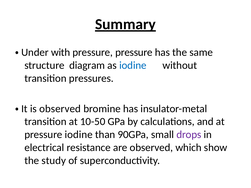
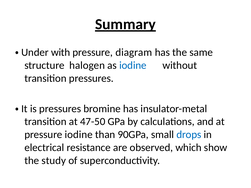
pressure pressure: pressure -> diagram
diagram: diagram -> halogen
is observed: observed -> pressures
10-50: 10-50 -> 47-50
drops colour: purple -> blue
